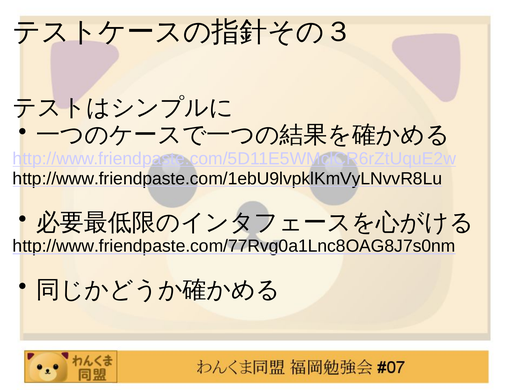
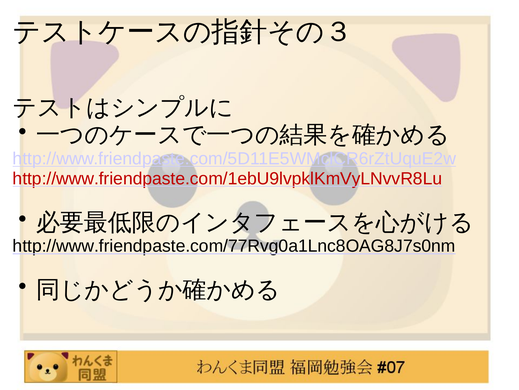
http://www.friendpaste.com/1ebU9lvpklKmVyLNvvR8Lu colour: black -> red
